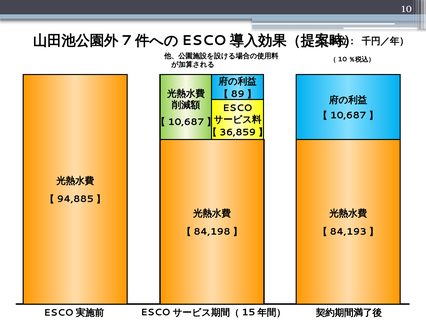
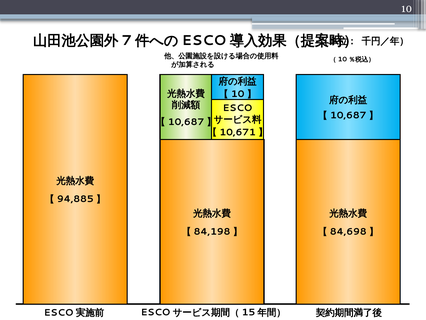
89 at (238, 94): 89 -> 10
36,859: 36,859 -> 10,671
84,193: 84,193 -> 84,698
